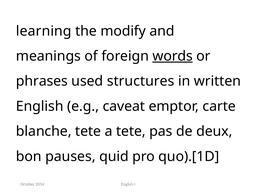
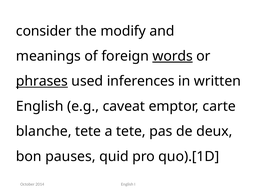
learning: learning -> consider
phrases underline: none -> present
structures: structures -> inferences
